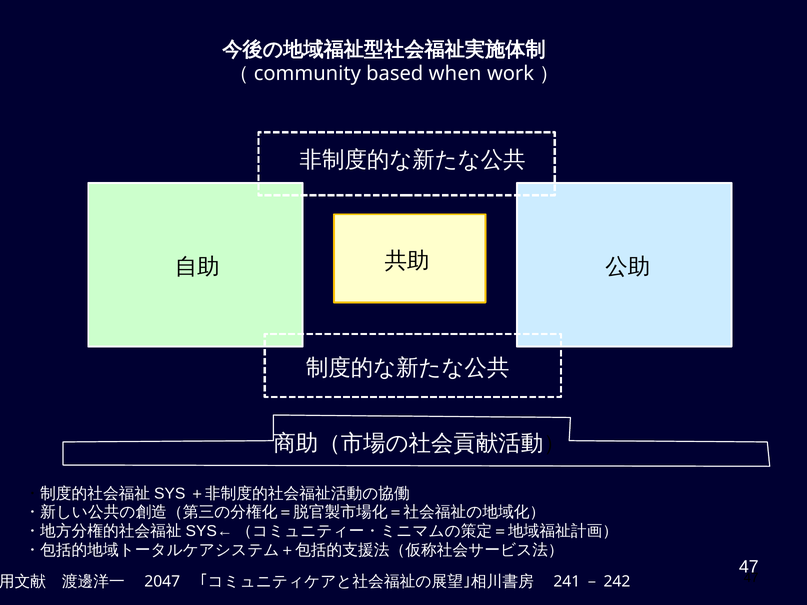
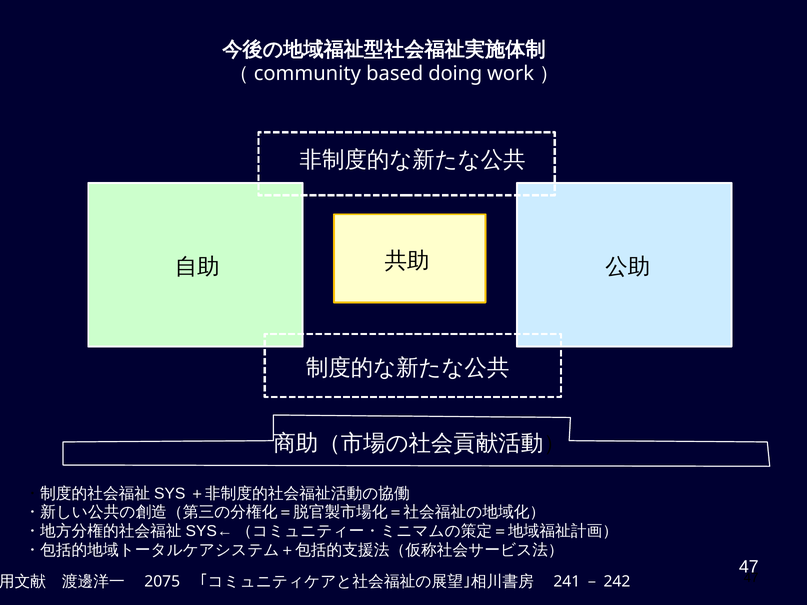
when: when -> doing
2047: 2047 -> 2075
